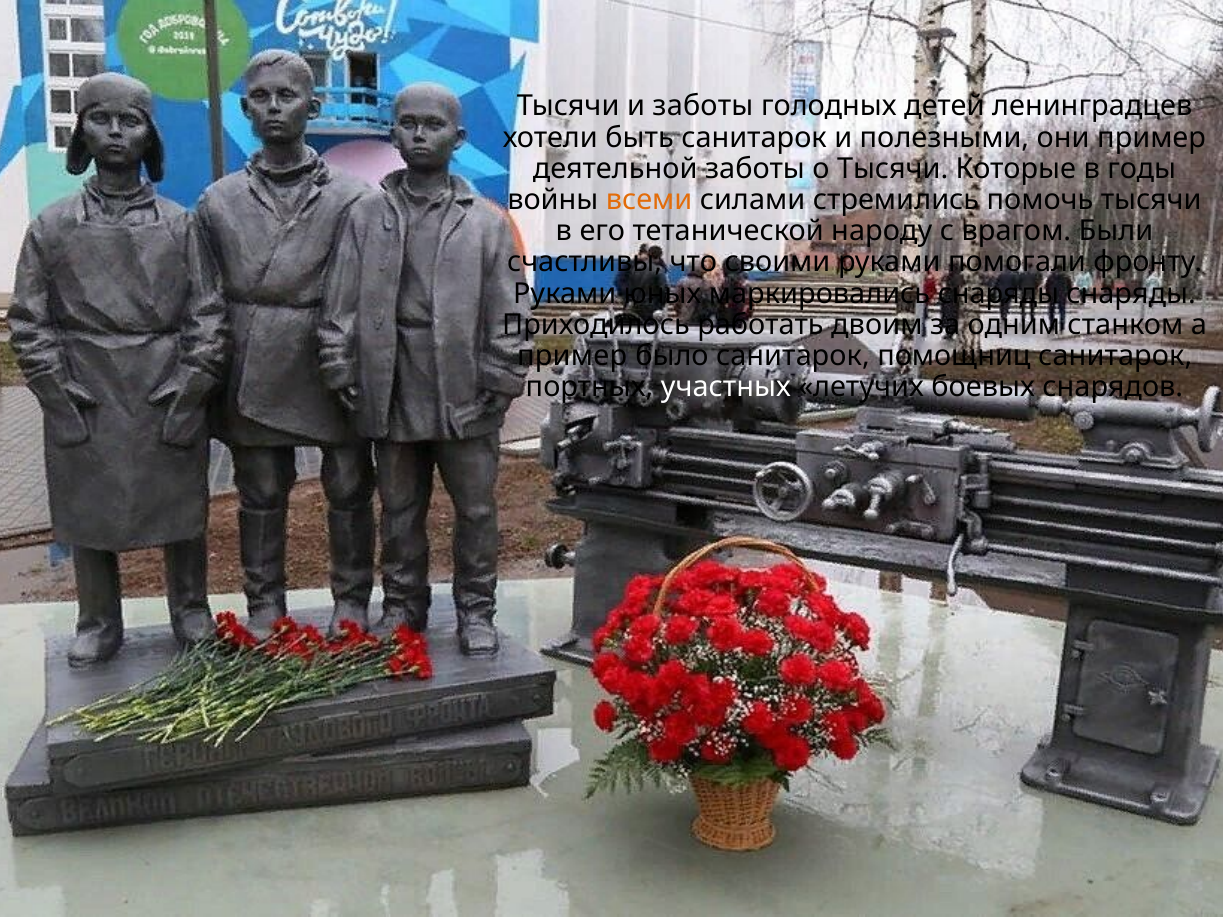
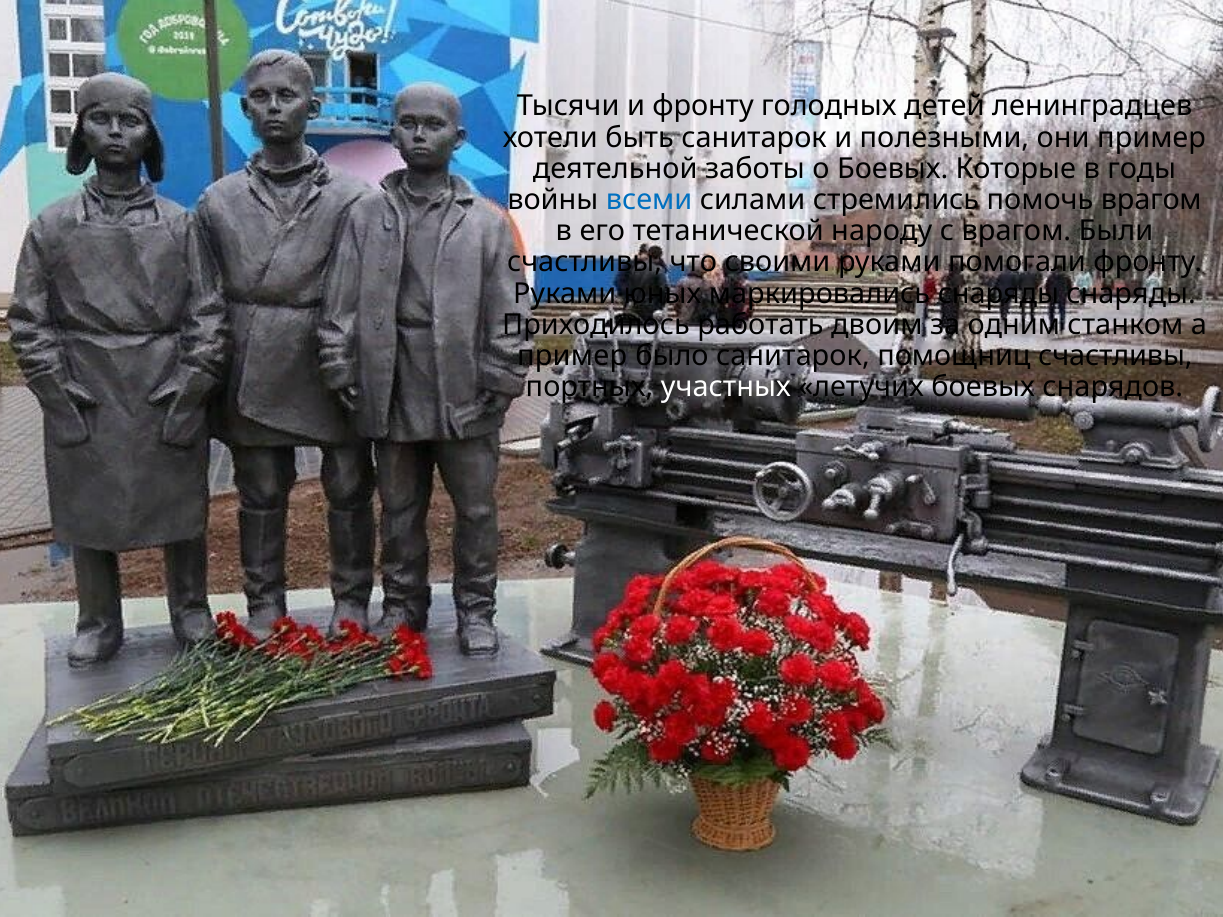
и заботы: заботы -> фронту
о Тысячи: Тысячи -> Боевых
всеми colour: orange -> blue
помочь тысячи: тысячи -> врагом
помощниц санитарок: санитарок -> счастливы
